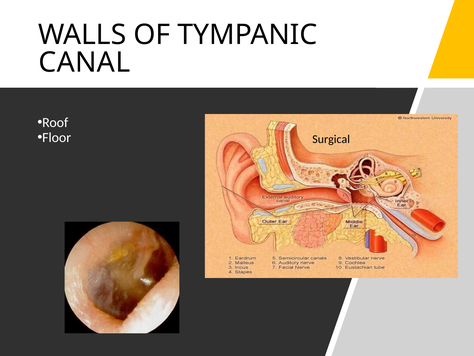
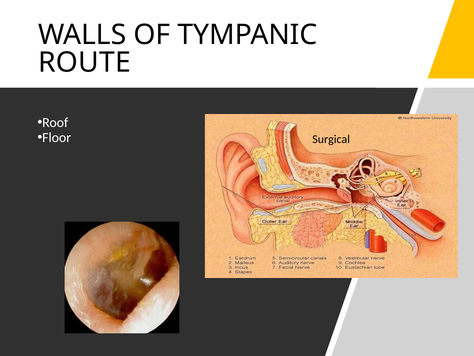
CANAL: CANAL -> ROUTE
